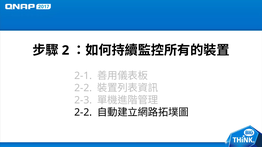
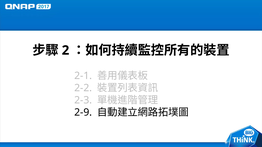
2-2 at (83, 113): 2-2 -> 2-9
